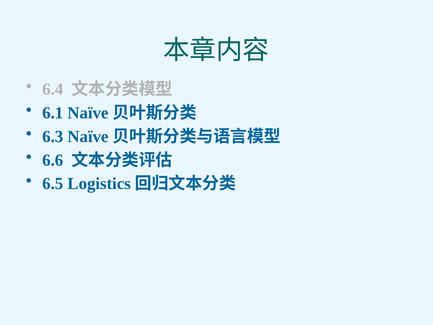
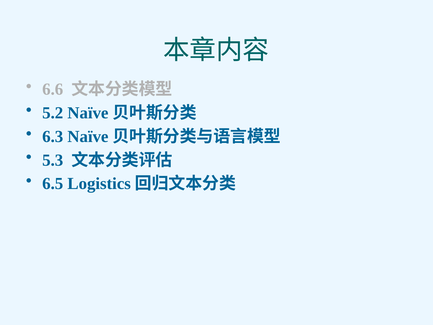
6.4: 6.4 -> 6.6
6.1: 6.1 -> 5.2
6.6: 6.6 -> 5.3
